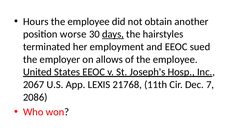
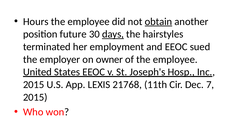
obtain underline: none -> present
worse: worse -> future
allows: allows -> owner
2067 at (34, 84): 2067 -> 2015
2086 at (35, 97): 2086 -> 2015
